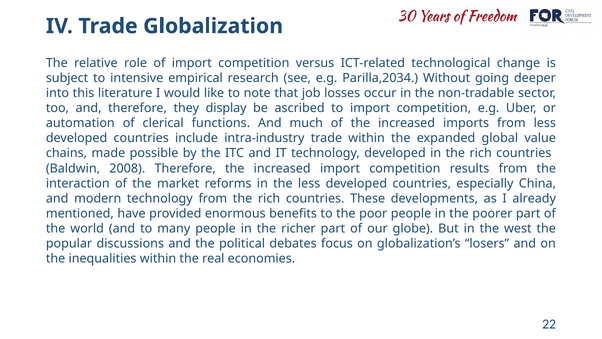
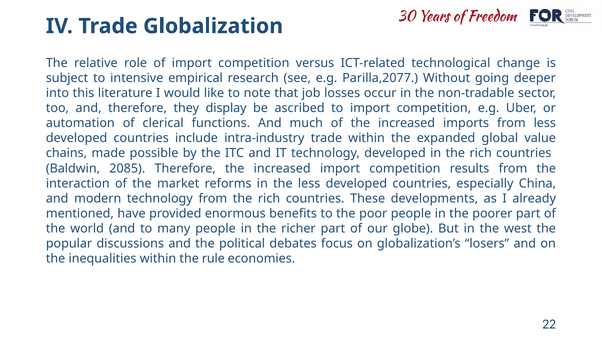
Parilla,2034: Parilla,2034 -> Parilla,2077
2008: 2008 -> 2085
real: real -> rule
